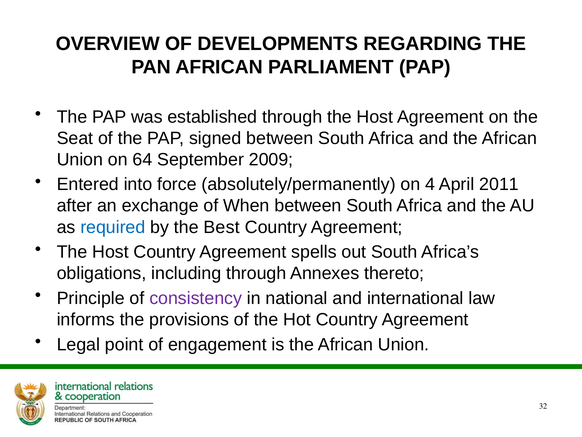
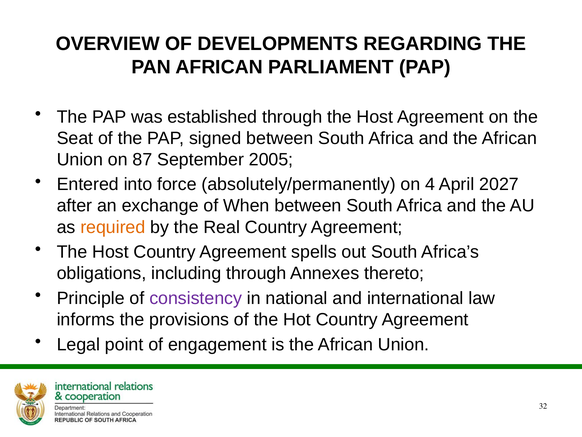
64: 64 -> 87
2009: 2009 -> 2005
2011: 2011 -> 2027
required colour: blue -> orange
Best: Best -> Real
